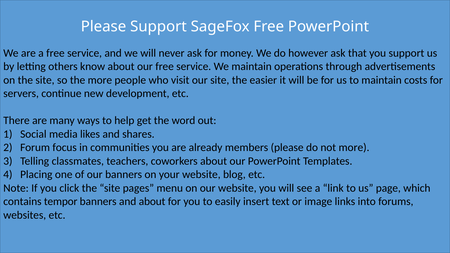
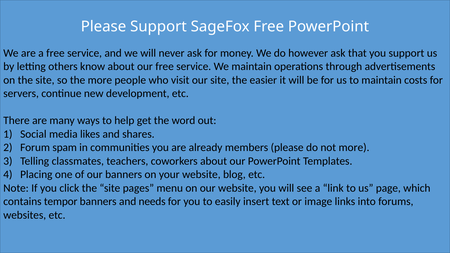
focus: focus -> spam
and about: about -> needs
